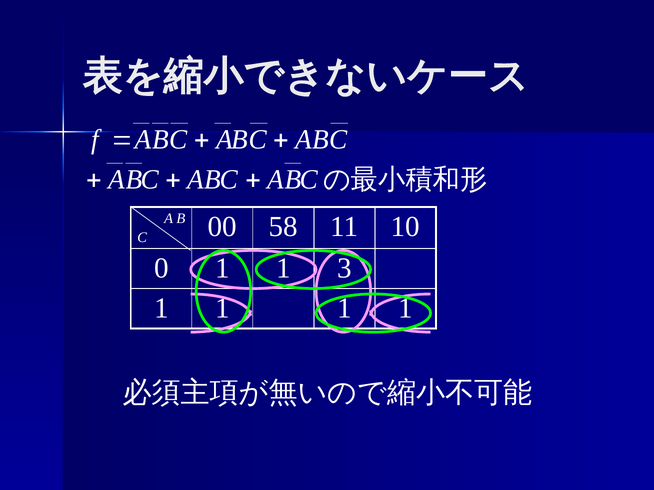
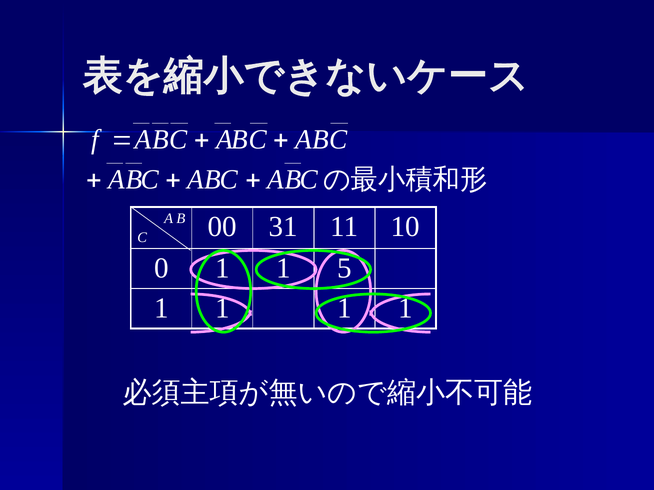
58: 58 -> 31
3: 3 -> 5
